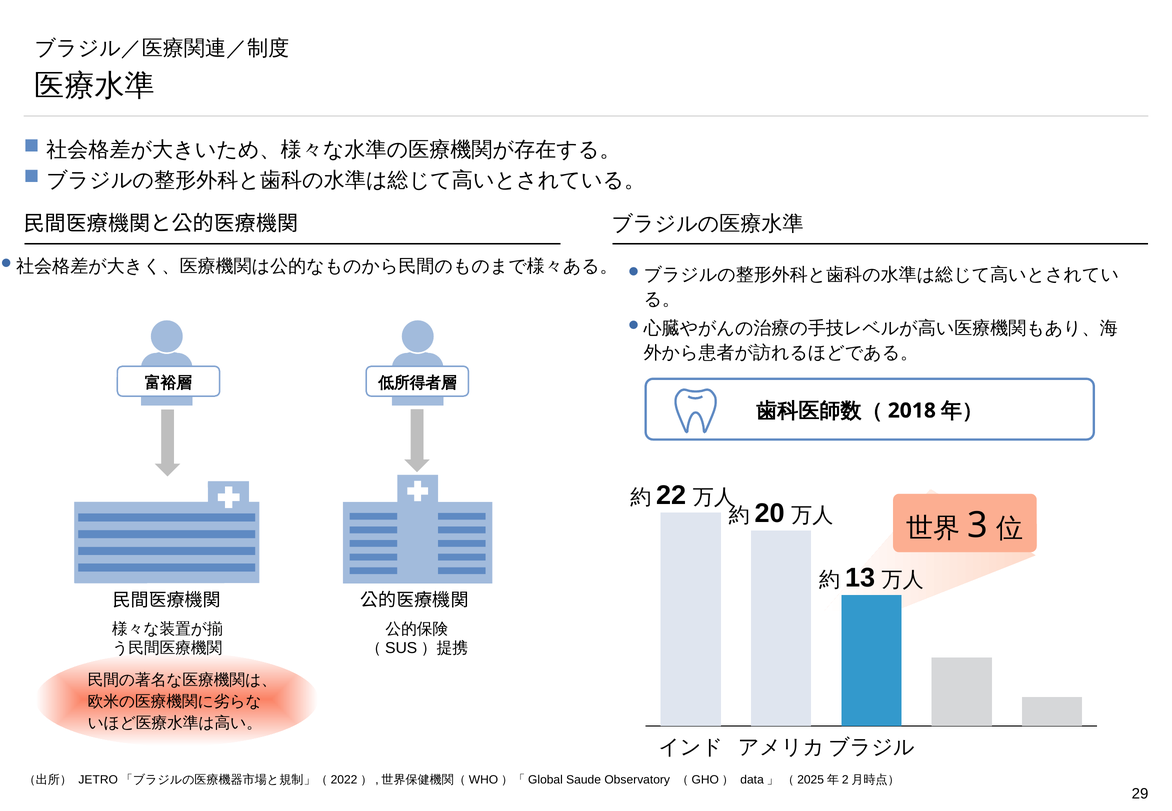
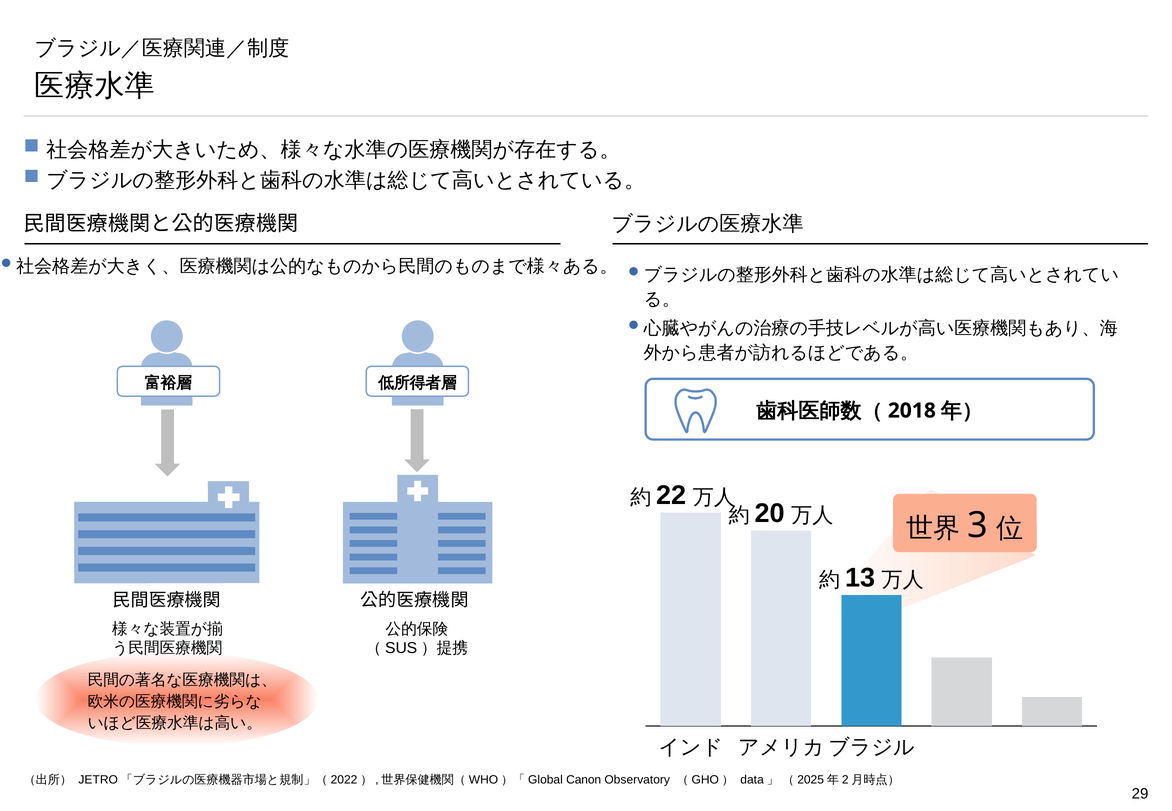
Saude: Saude -> Canon
